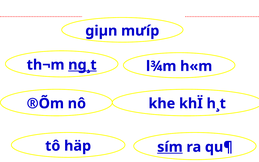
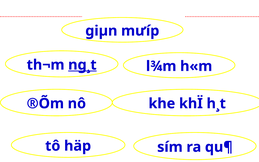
sím underline: present -> none
